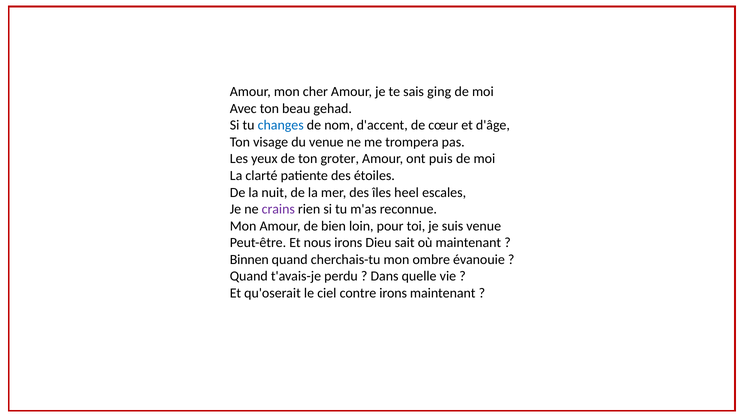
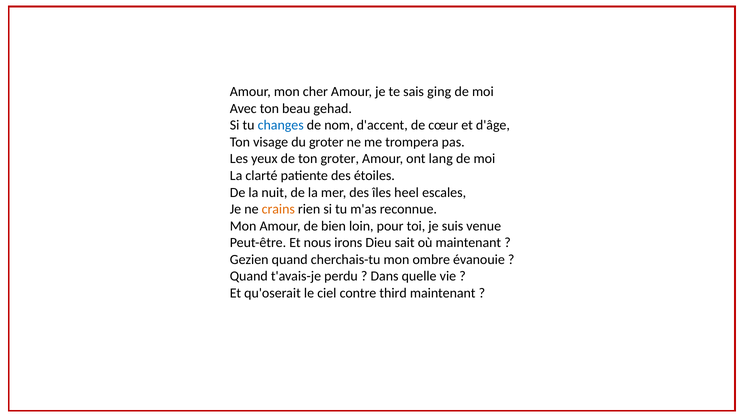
du venue: venue -> groter
puis: puis -> lang
crains colour: purple -> orange
Binnen: Binnen -> Gezien
contre irons: irons -> third
